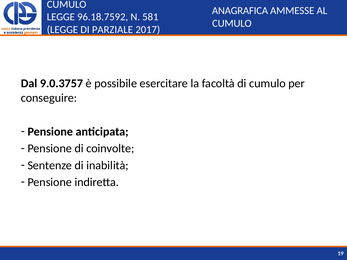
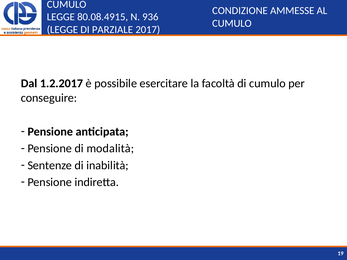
ANAGRAFICA: ANAGRAFICA -> CONDIZIONE
96.18.7592: 96.18.7592 -> 80.08.4915
581: 581 -> 936
9.0.3757: 9.0.3757 -> 1.2.2017
coinvolte: coinvolte -> modalità
